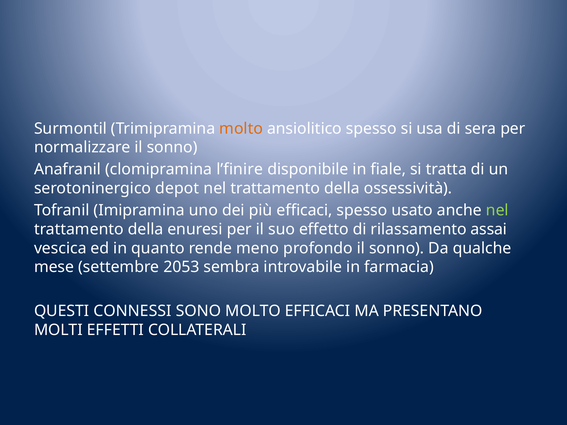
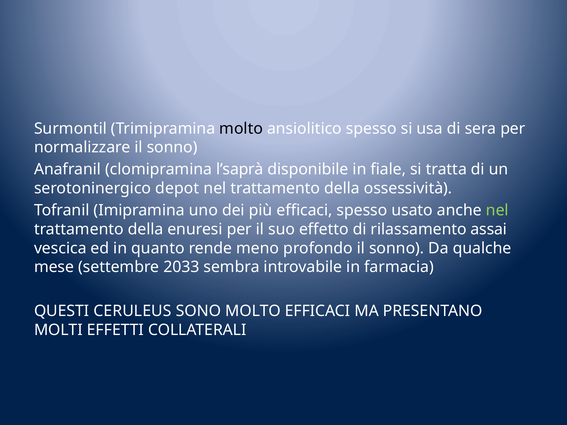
molto at (241, 129) colour: orange -> black
l’finire: l’finire -> l’saprà
2053: 2053 -> 2033
CONNESSI: CONNESSI -> CERULEUS
